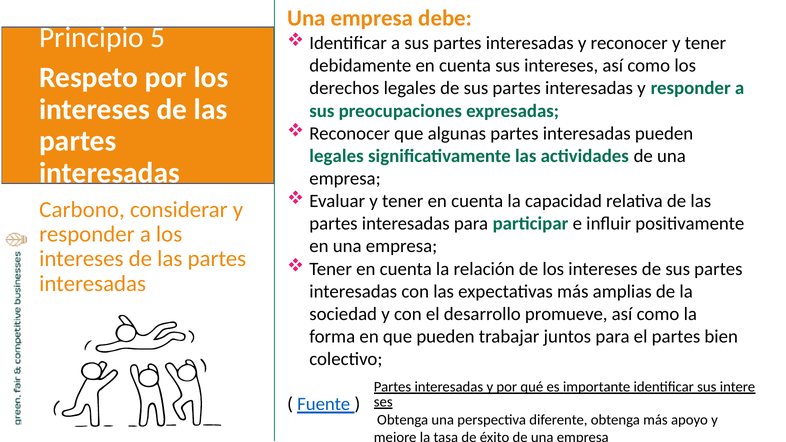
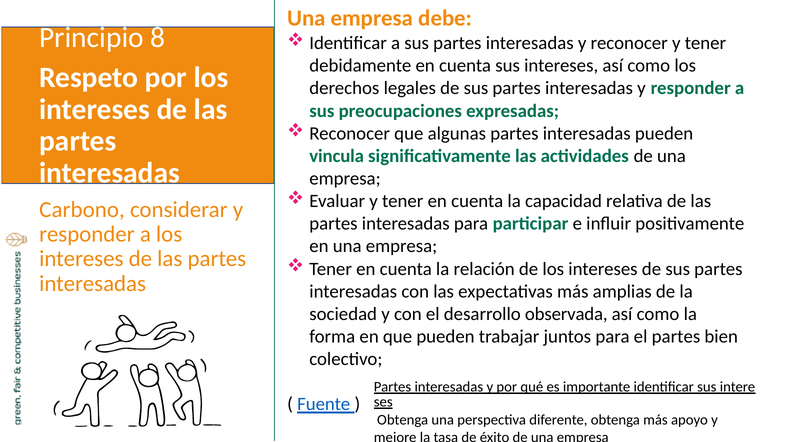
5: 5 -> 8
legales at (337, 156): legales -> vincula
promueve: promueve -> observada
